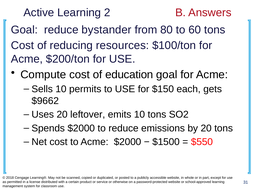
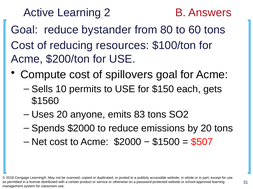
education: education -> spillovers
$9662: $9662 -> $1560
leftover: leftover -> anyone
emits 10: 10 -> 83
$550: $550 -> $507
